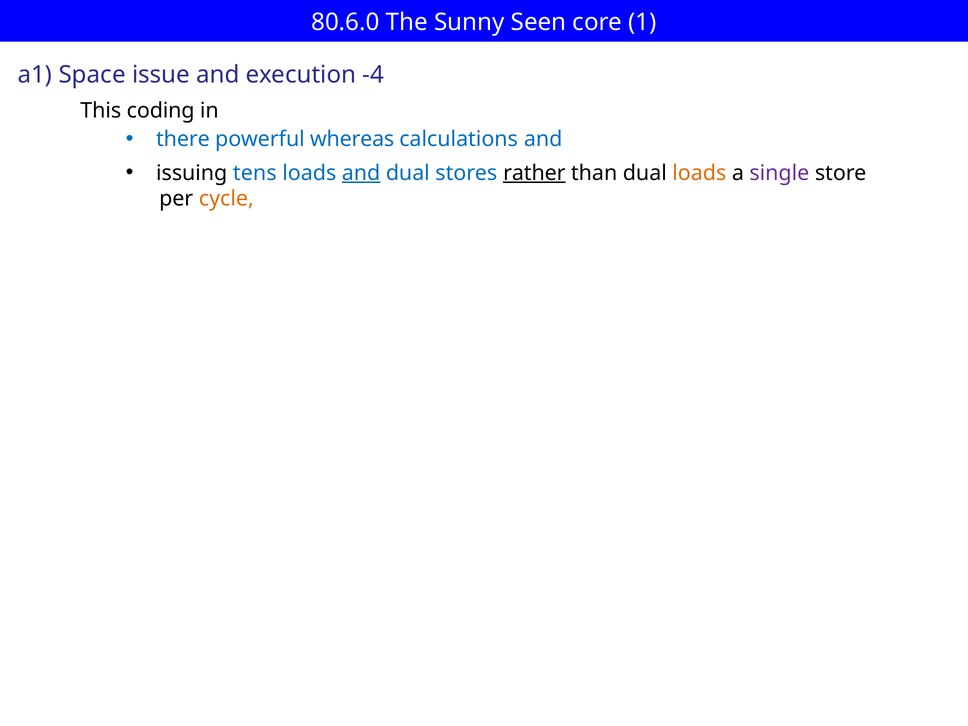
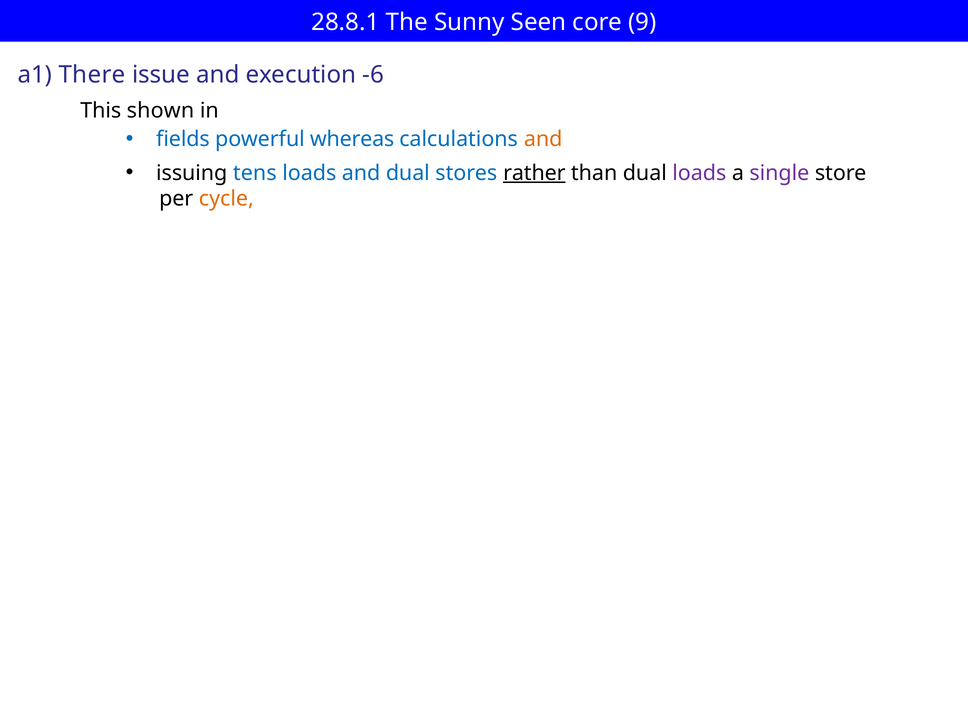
80.6.0: 80.6.0 -> 28.8.1
1: 1 -> 9
Space: Space -> There
-4: -4 -> -6
coding: coding -> shown
there: there -> fields
and at (543, 139) colour: blue -> orange
and at (361, 173) underline: present -> none
loads at (699, 173) colour: orange -> purple
